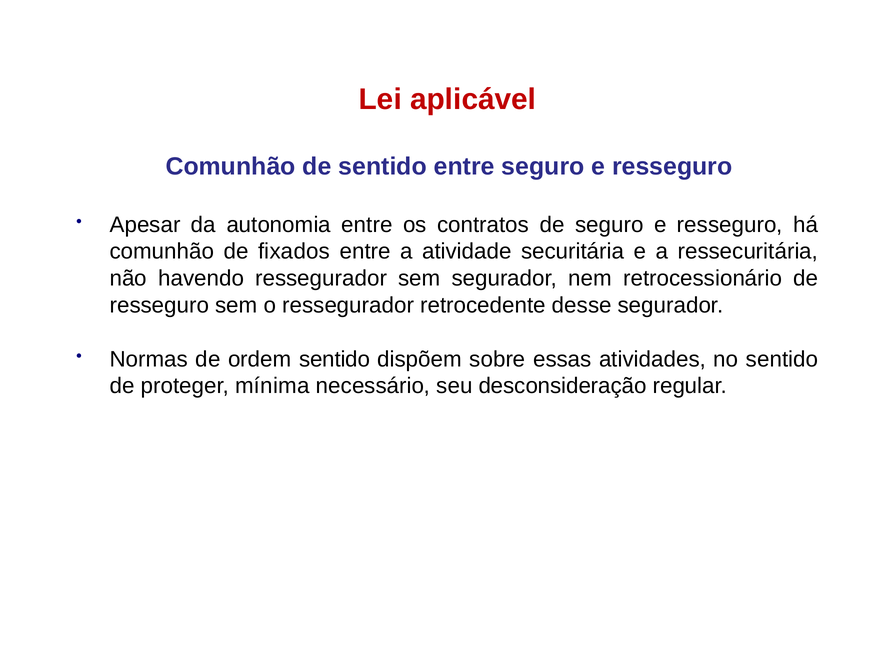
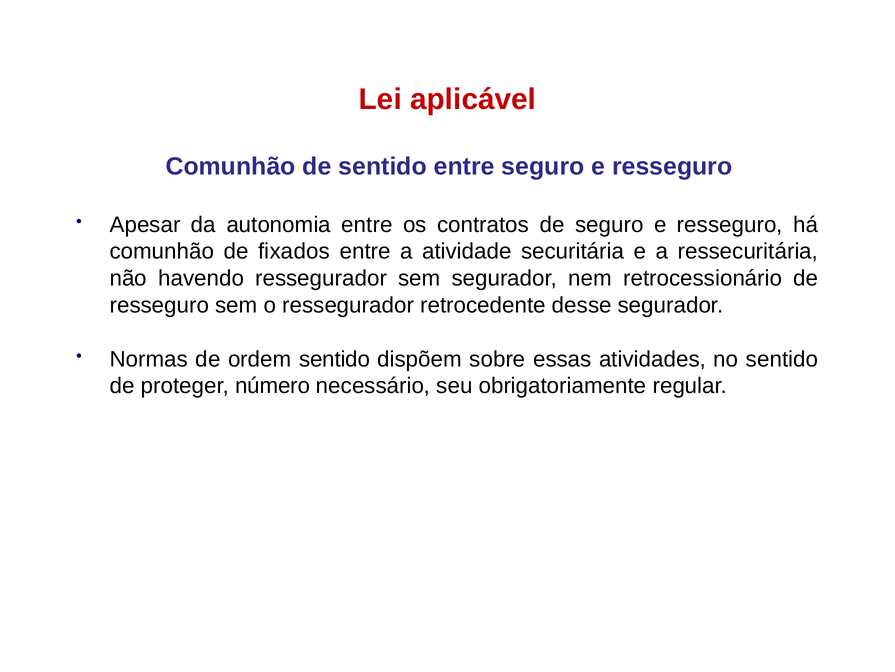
mínima: mínima -> número
desconsideração: desconsideração -> obrigatoriamente
